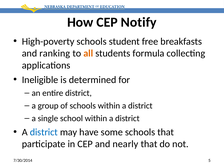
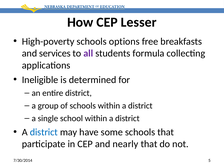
Notify: Notify -> Lesser
student: student -> options
ranking: ranking -> services
all colour: orange -> purple
